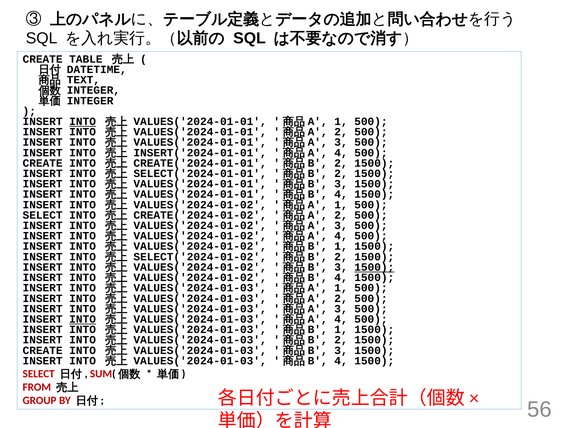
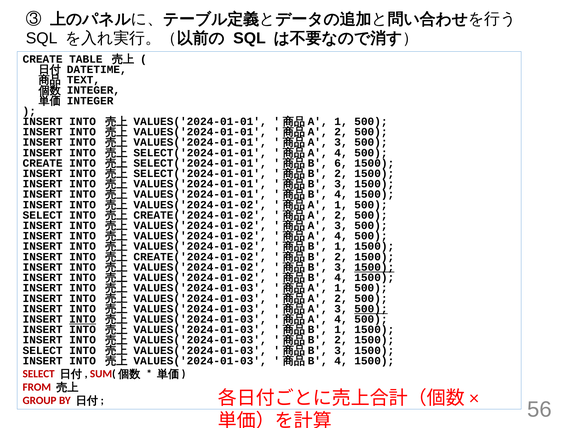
INTO at (83, 121) underline: present -> none
INSERT('2024-01-01 at (200, 153): INSERT('2024-01-01 -> SELECT('2024-01-01
CREATE('2024-01-01 at (200, 163): CREATE('2024-01-01 -> SELECT('2024-01-01
2 at (341, 163): 2 -> 6
SELECT('2024-01-02 at (200, 256): SELECT('2024-01-02 -> CREATE('2024-01-02
500 at (371, 308) underline: none -> present
CREATE at (43, 350): CREATE -> SELECT
